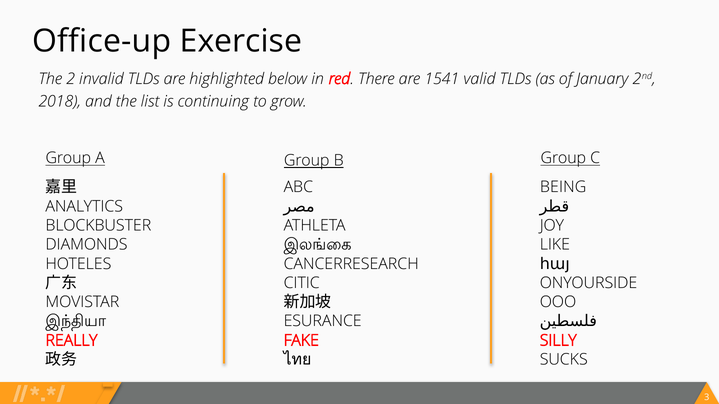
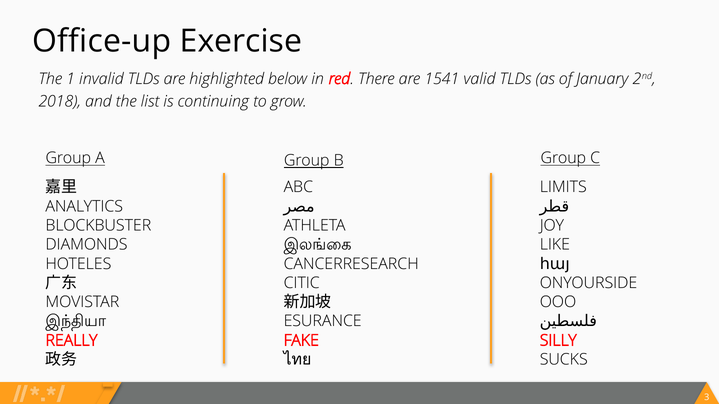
2: 2 -> 1
BEING: BEING -> LIMITS
